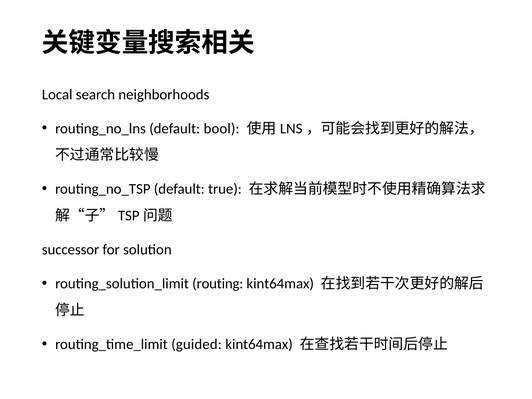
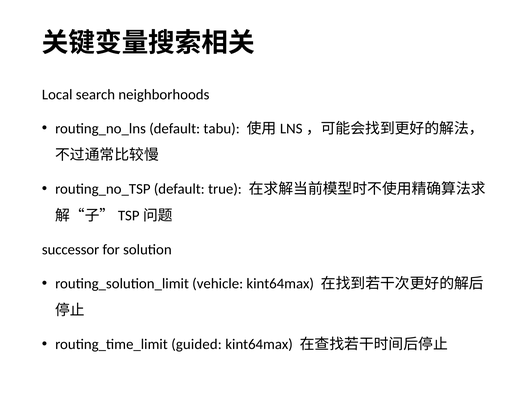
bool: bool -> tabu
routing: routing -> vehicle
